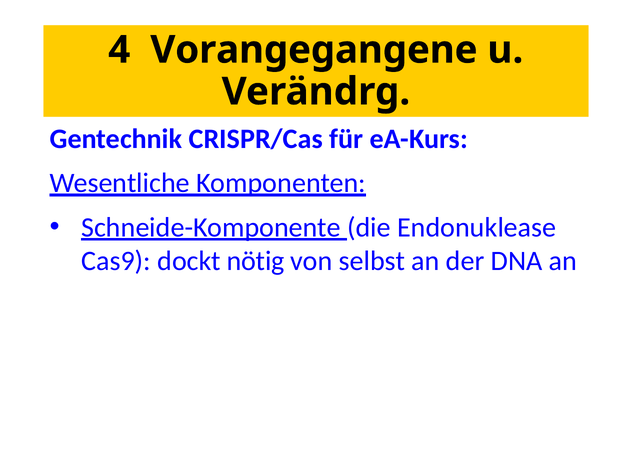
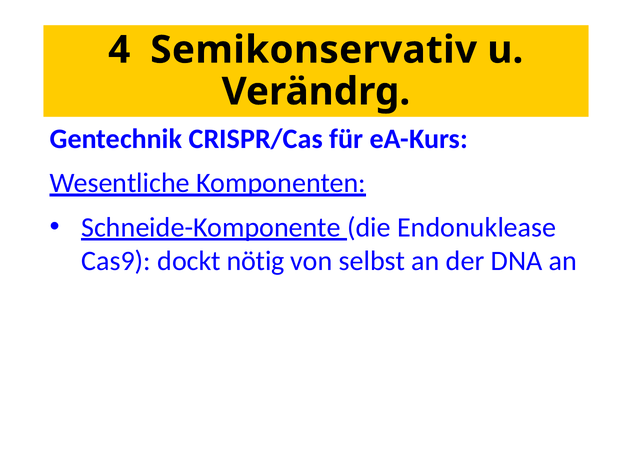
Vorangegangene: Vorangegangene -> Semikonservativ
